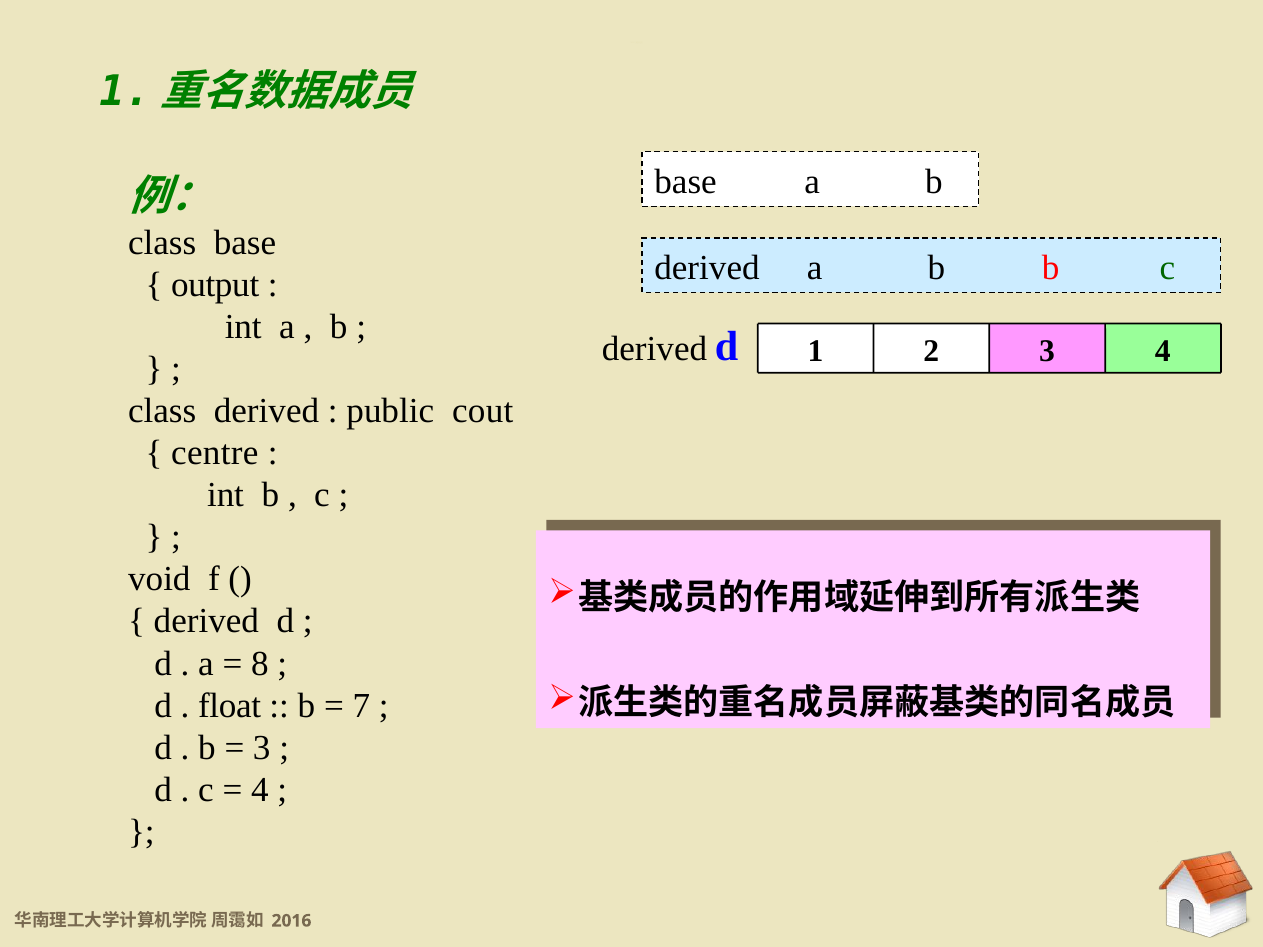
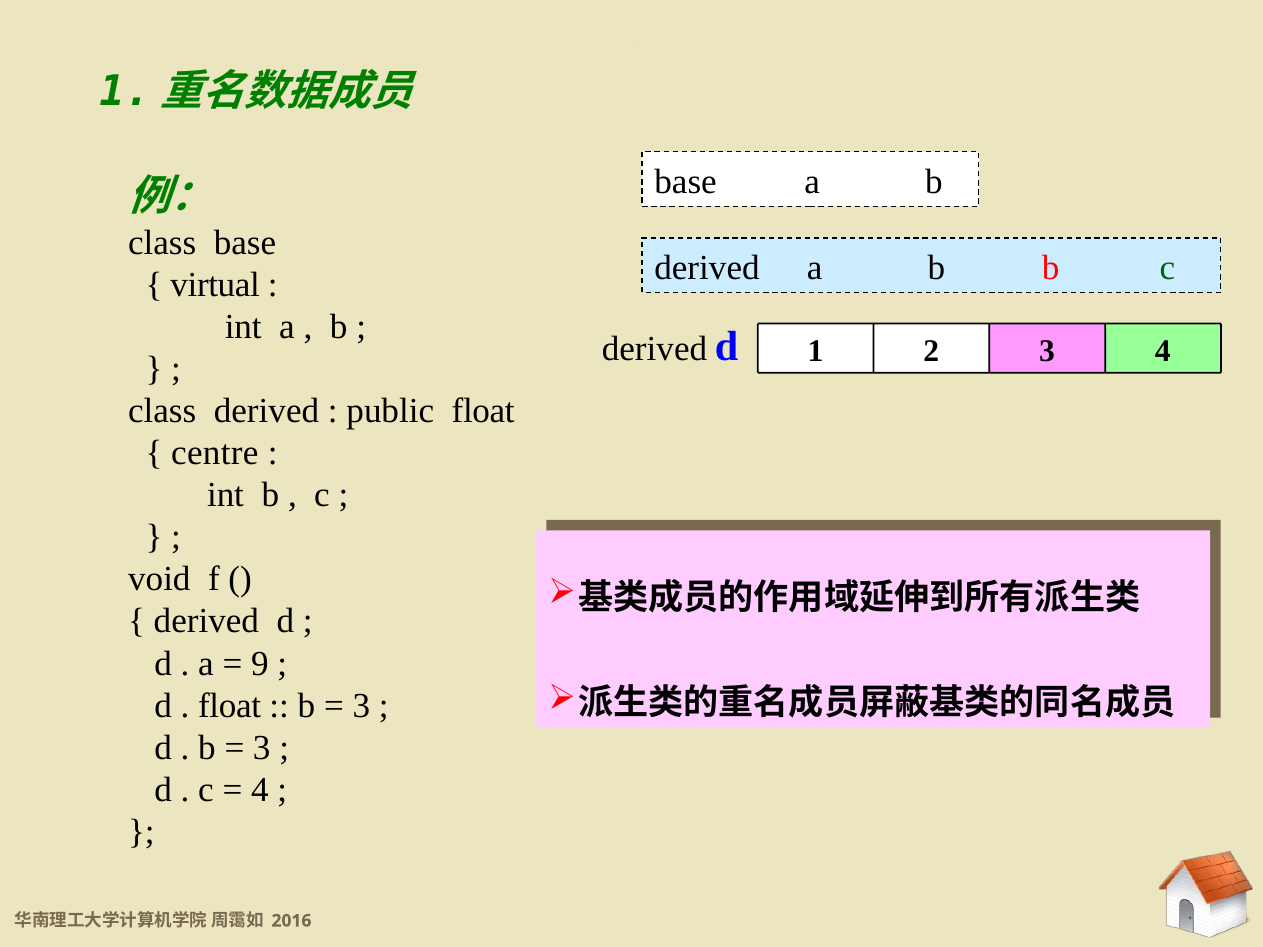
output: output -> virtual
public cout: cout -> float
8: 8 -> 9
7 at (361, 706): 7 -> 3
